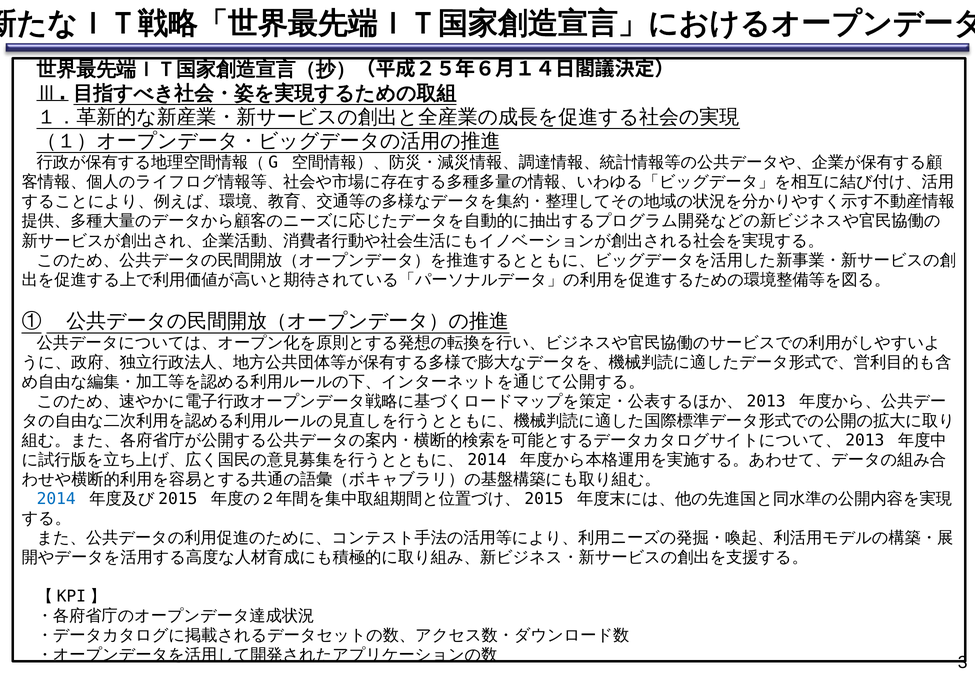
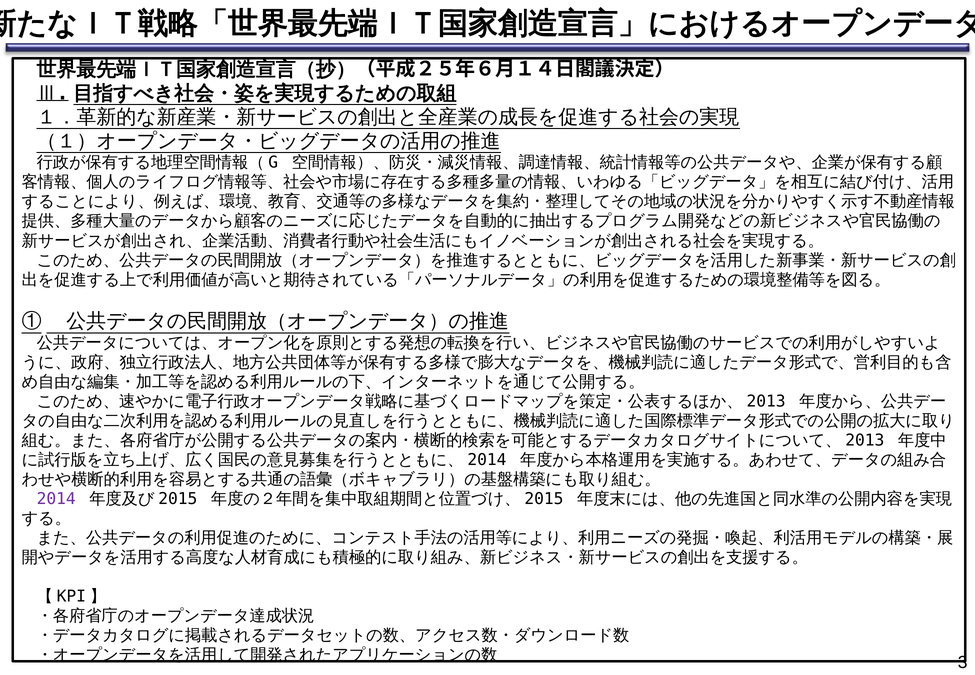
2014 colour: blue -> purple
